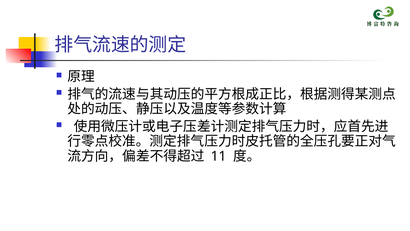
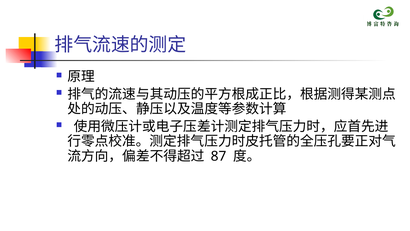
11: 11 -> 87
